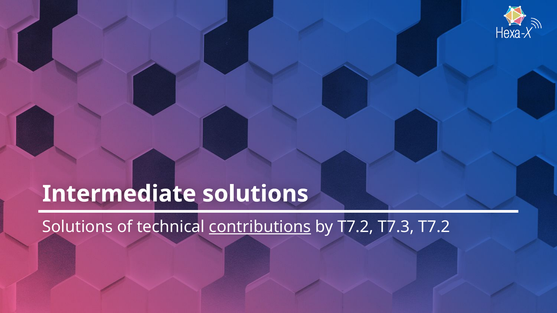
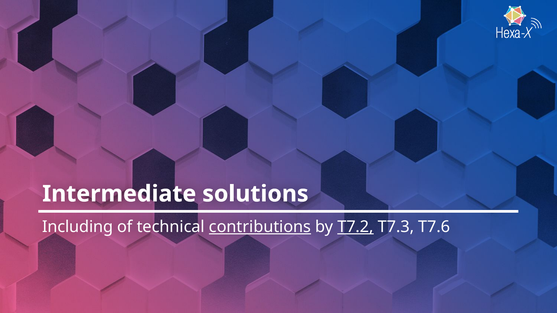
Solutions at (78, 227): Solutions -> Including
T7.2 at (355, 227) underline: none -> present
T7.3 T7.2: T7.2 -> T7.6
